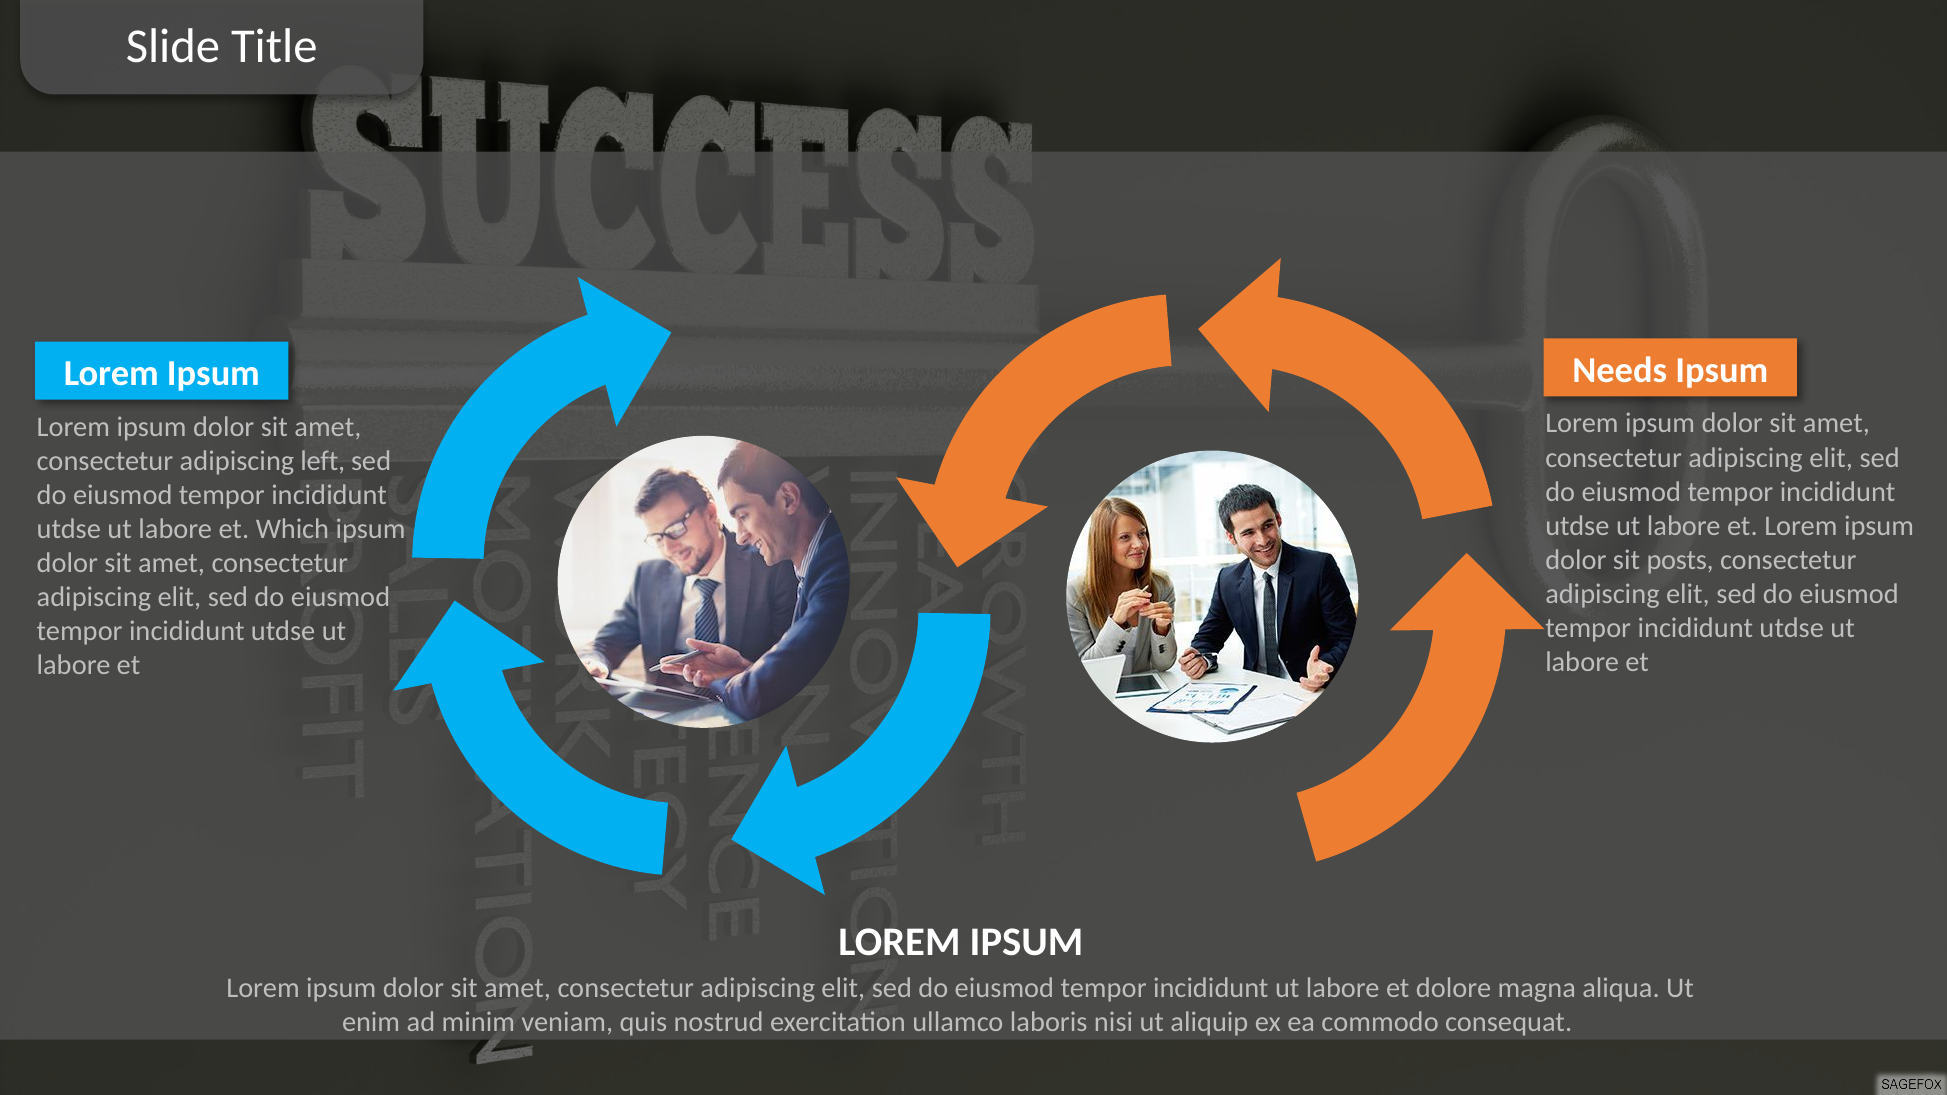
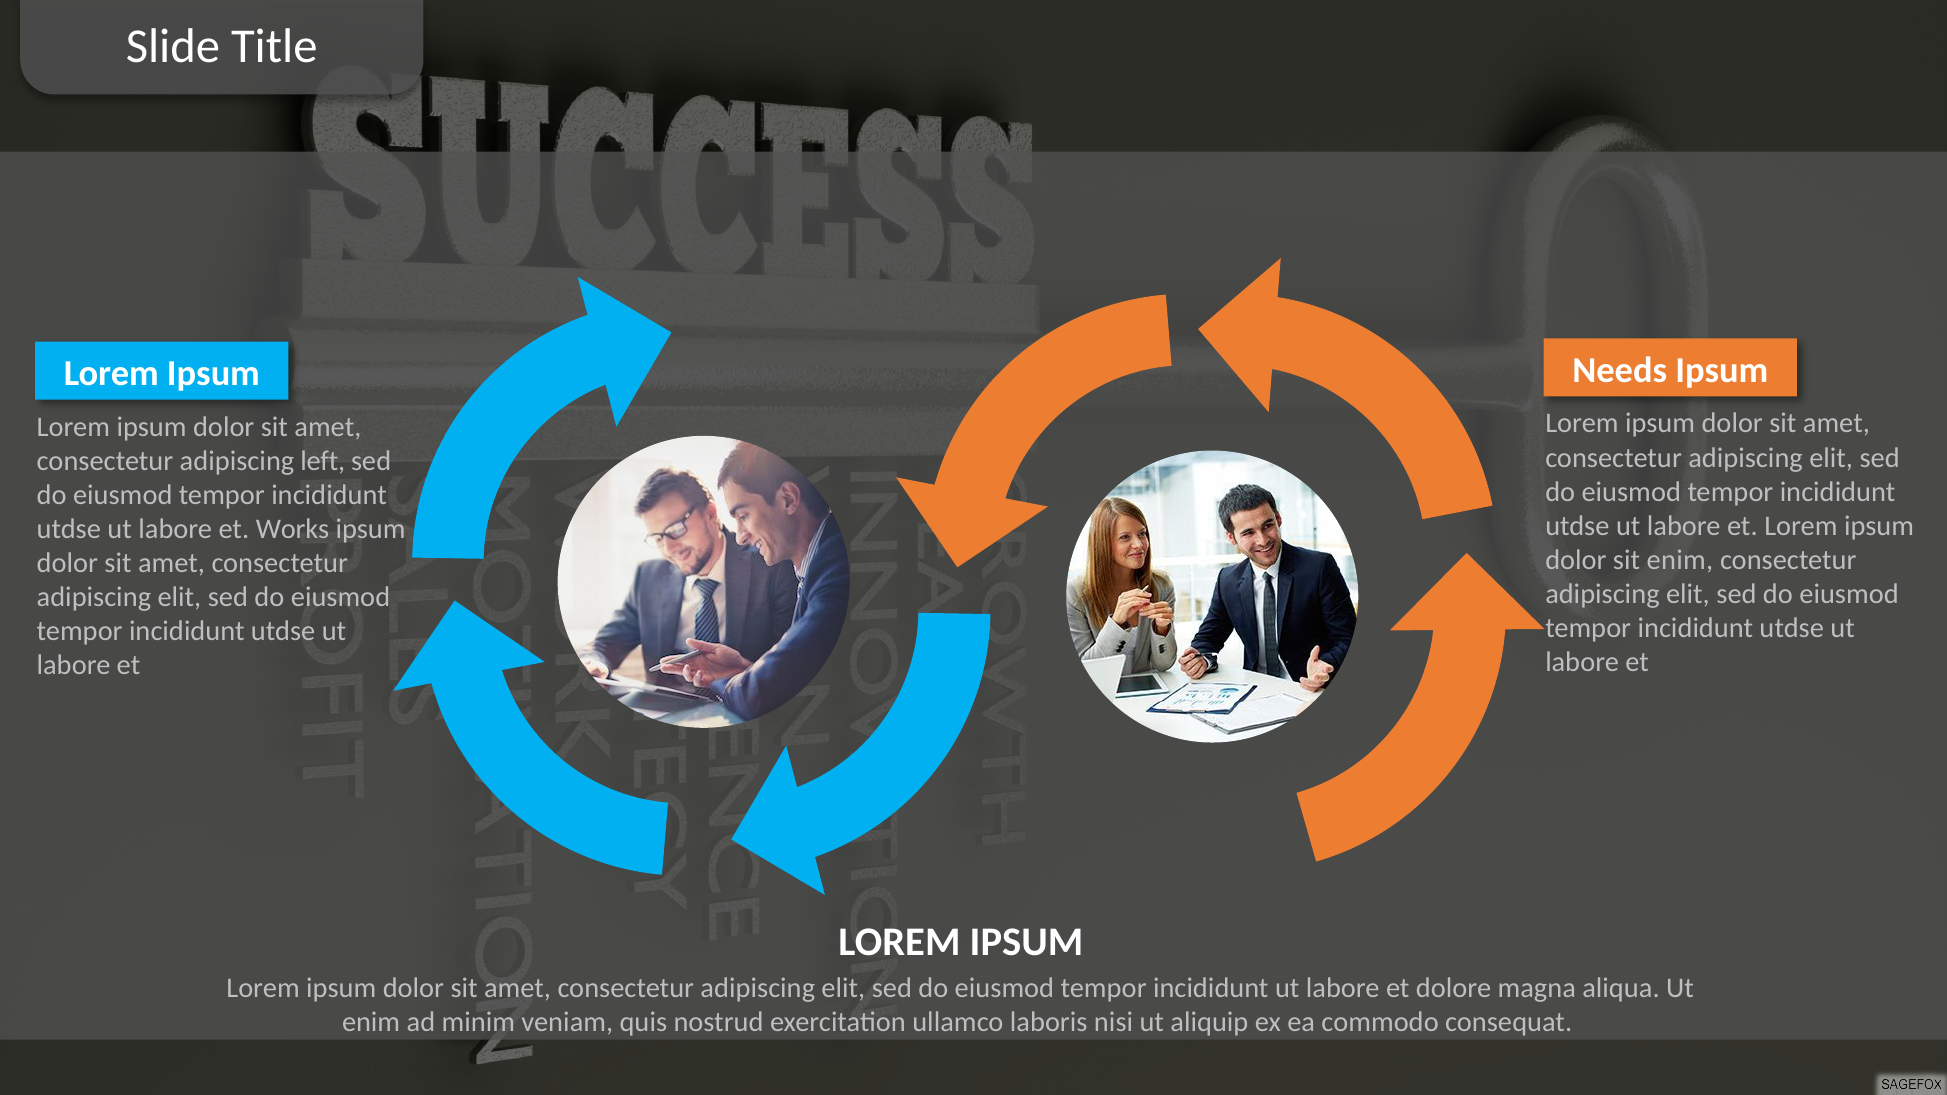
Which: Which -> Works
sit posts: posts -> enim
